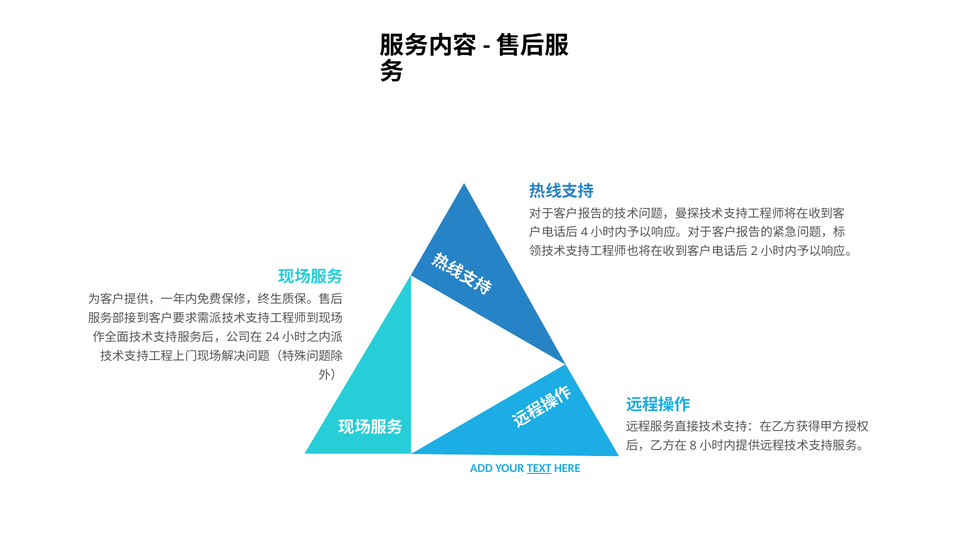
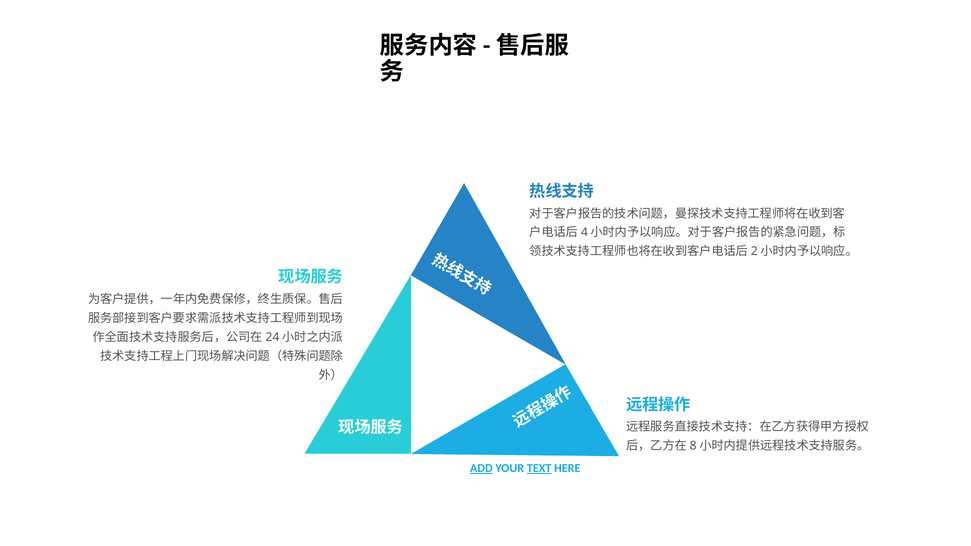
ADD underline: none -> present
